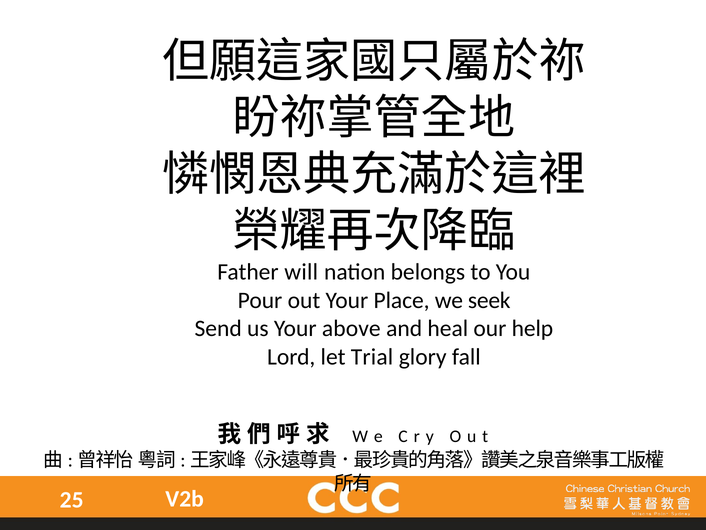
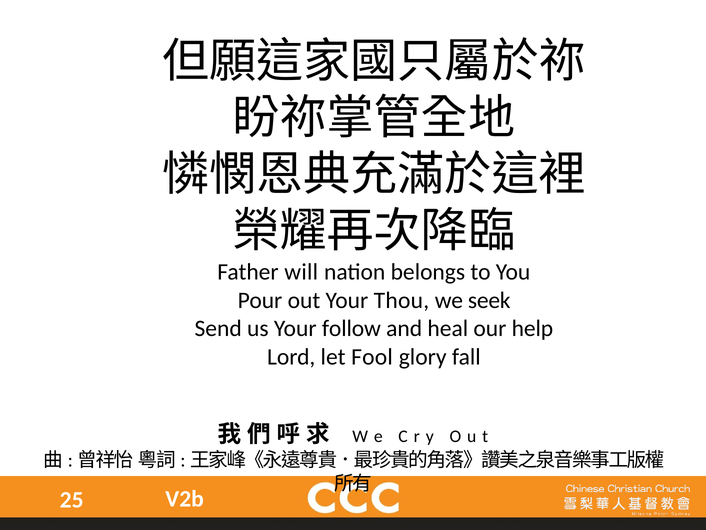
Place: Place -> Thou
above: above -> follow
Trial: Trial -> Fool
